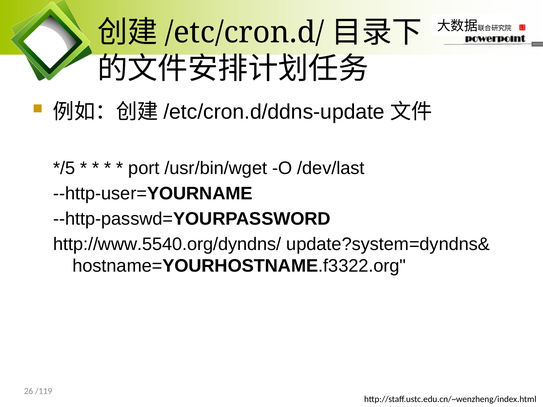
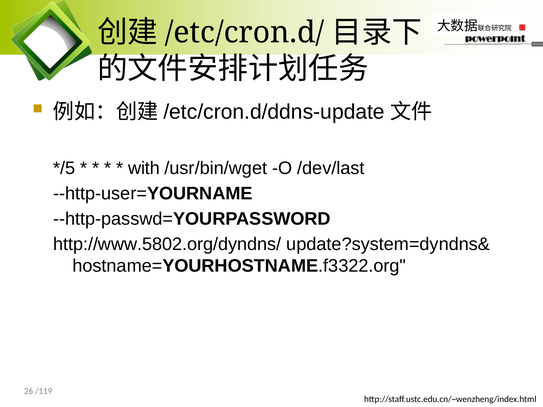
port: port -> with
http://www.5540.org/dyndns/: http://www.5540.org/dyndns/ -> http://www.5802.org/dyndns/
